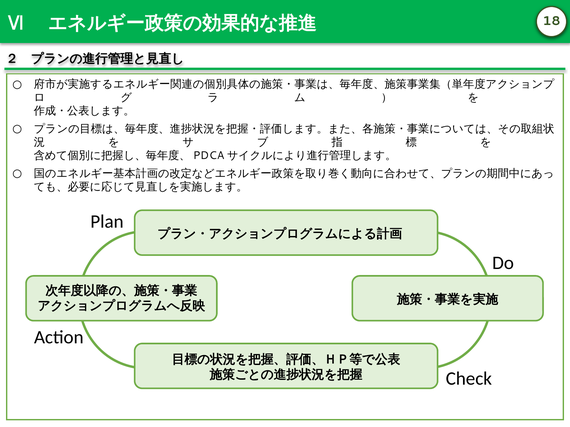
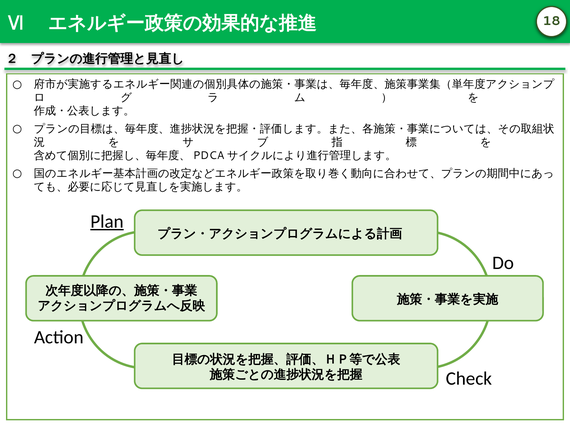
Plan underline: none -> present
